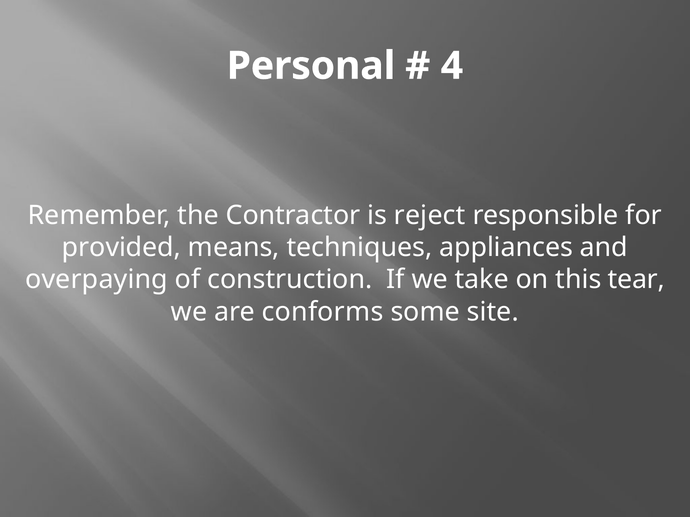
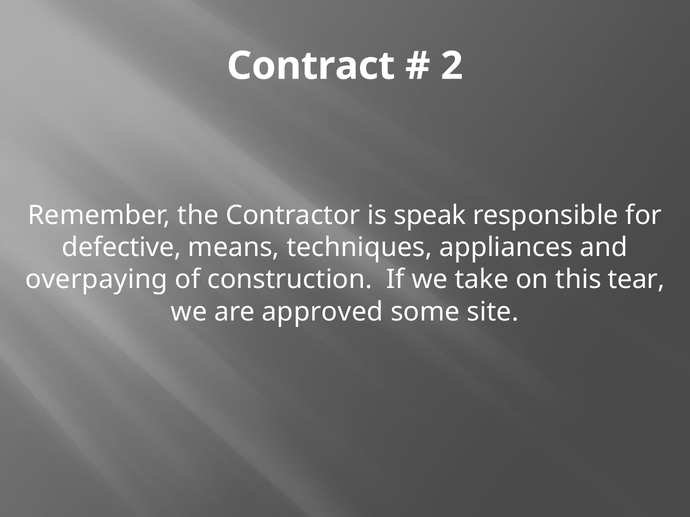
Personal: Personal -> Contract
4: 4 -> 2
reject: reject -> speak
provided: provided -> defective
conforms: conforms -> approved
